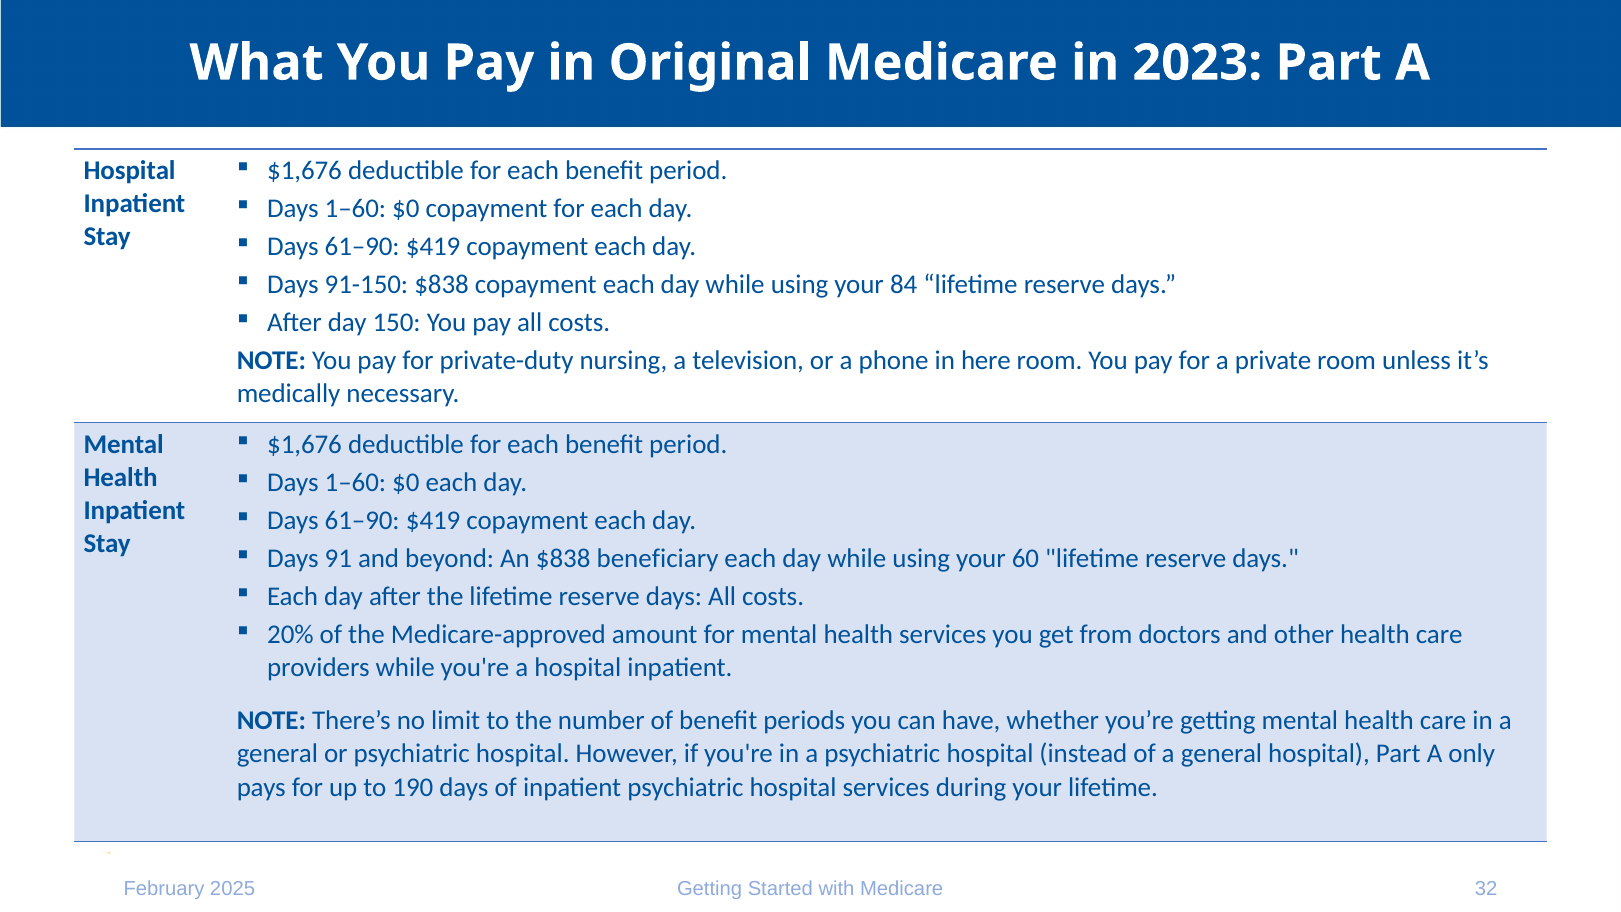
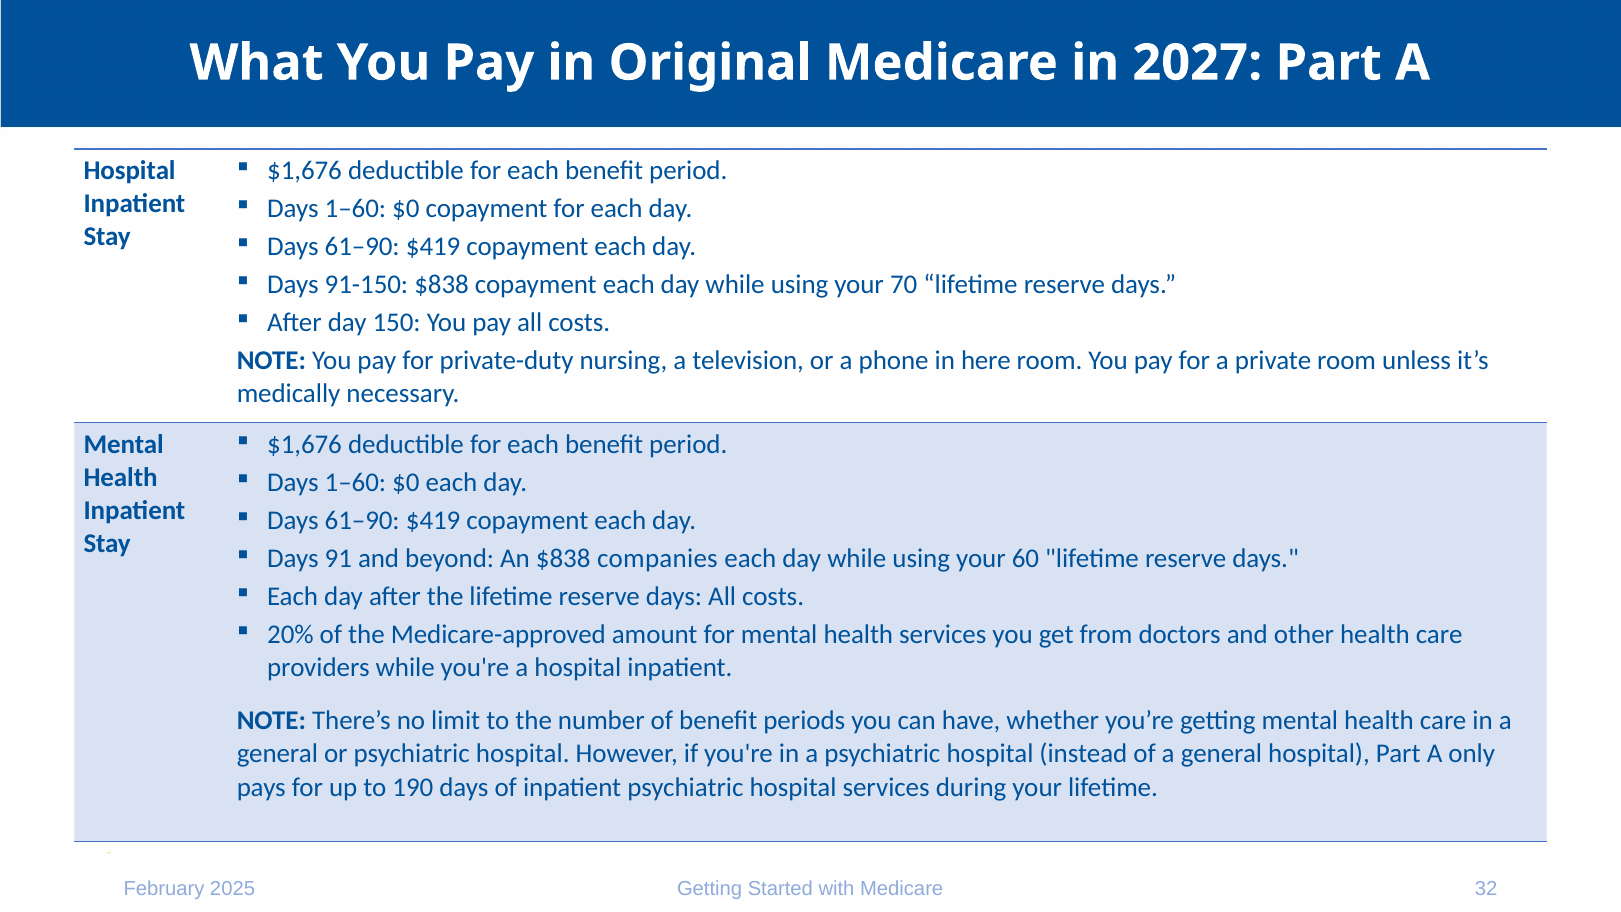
2023: 2023 -> 2027
84: 84 -> 70
beneficiary: beneficiary -> companies
